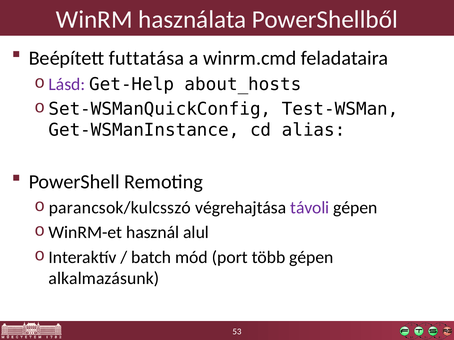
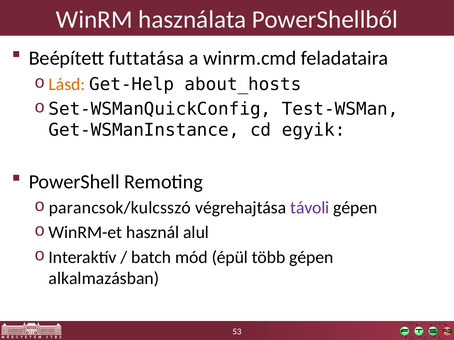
Lásd colour: purple -> orange
alias: alias -> egyik
port: port -> épül
alkalmazásunk: alkalmazásunk -> alkalmazásban
